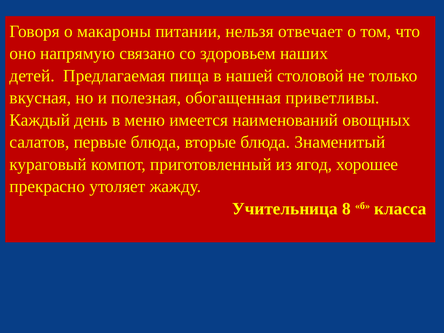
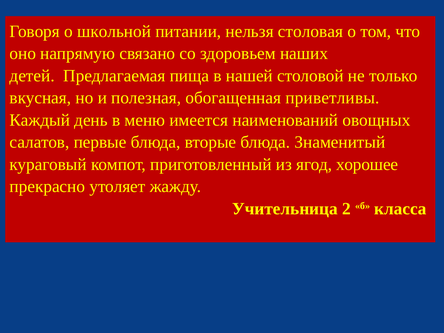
макароны: макароны -> школьной
отвечает: отвечает -> столовая
8: 8 -> 2
